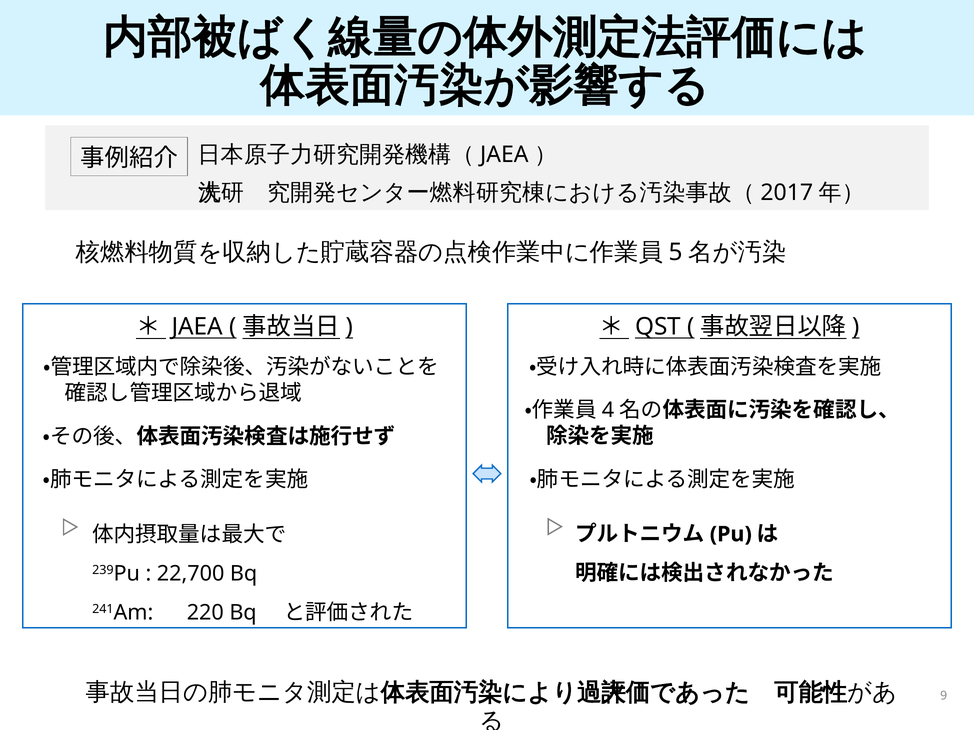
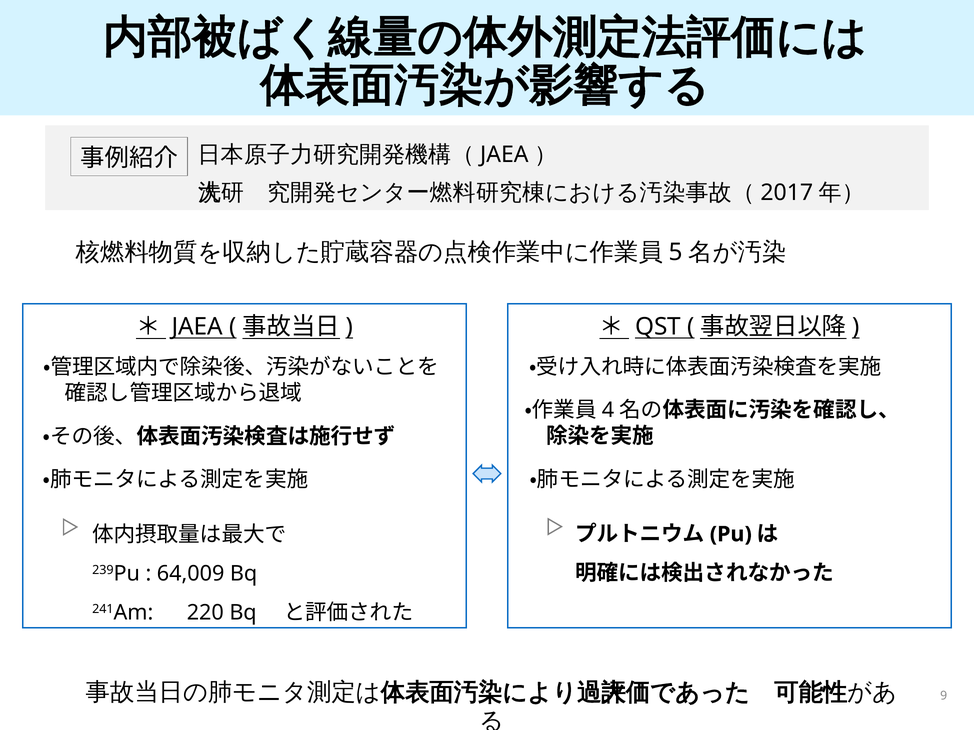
22,700: 22,700 -> 64,009
